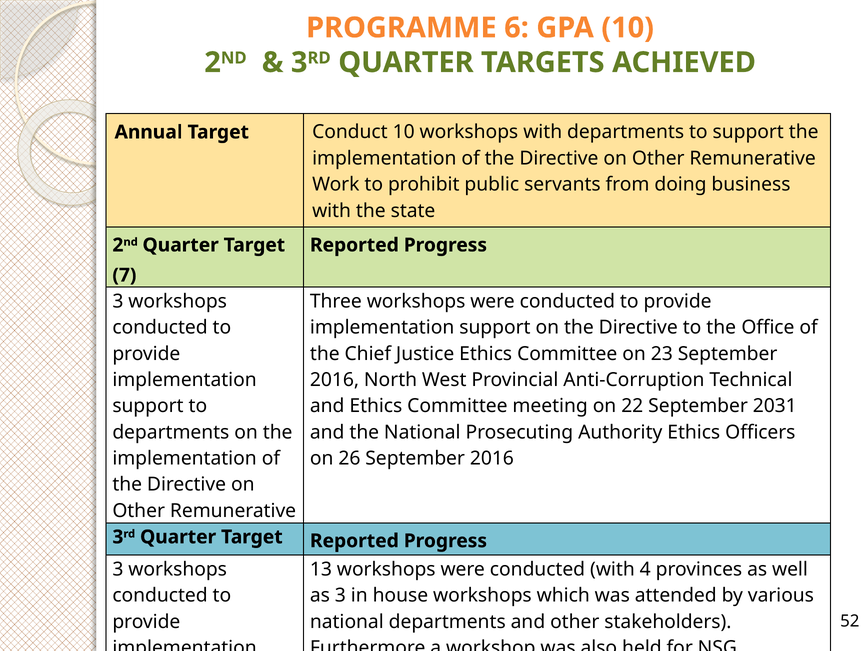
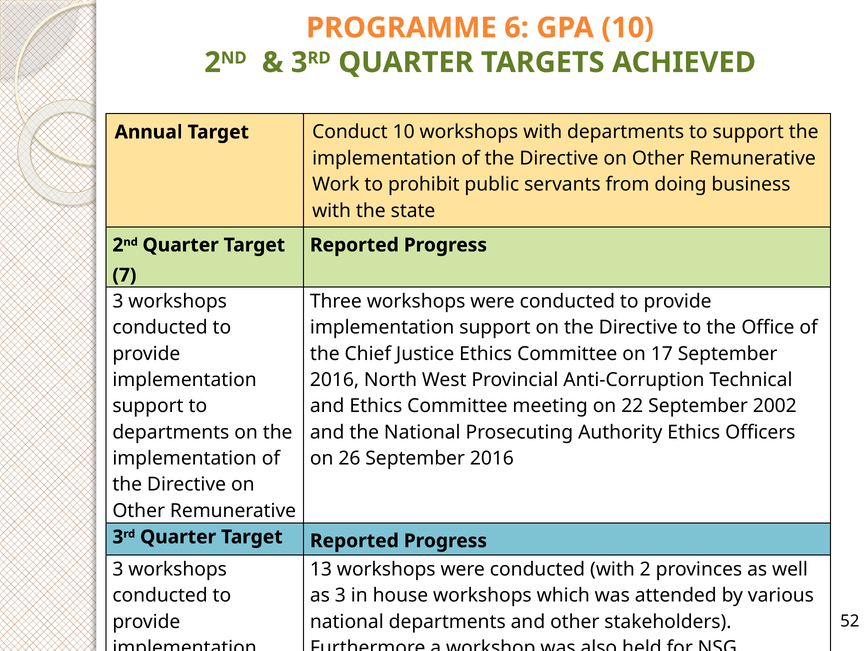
23: 23 -> 17
2031: 2031 -> 2002
with 4: 4 -> 2
